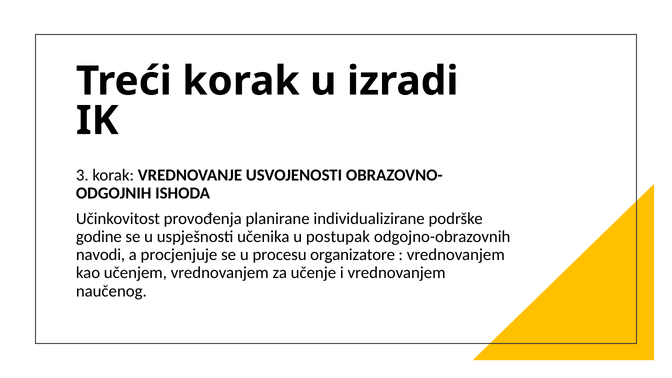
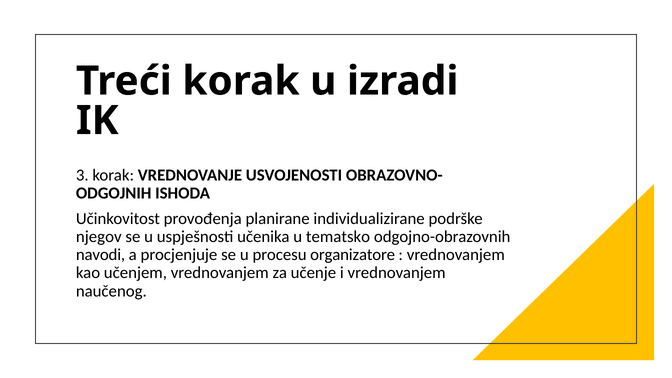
godine: godine -> njegov
postupak: postupak -> tematsko
